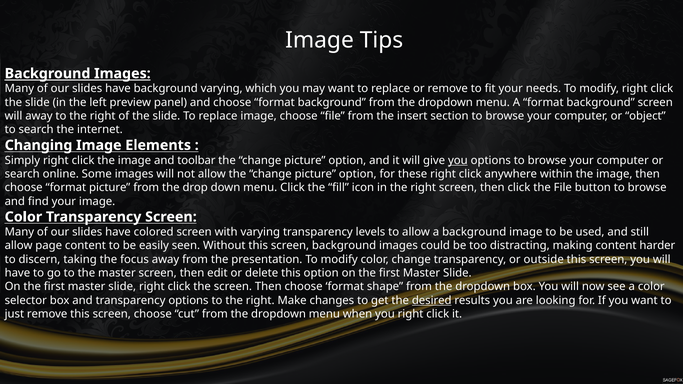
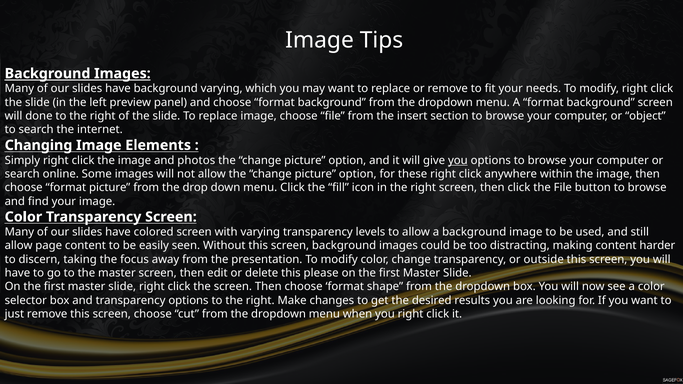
will away: away -> done
toolbar: toolbar -> photos
this option: option -> please
desired underline: present -> none
